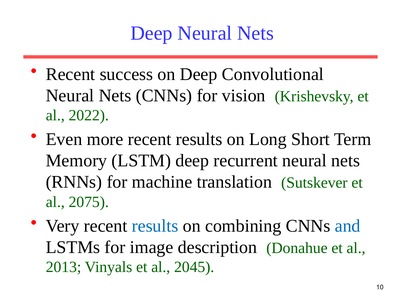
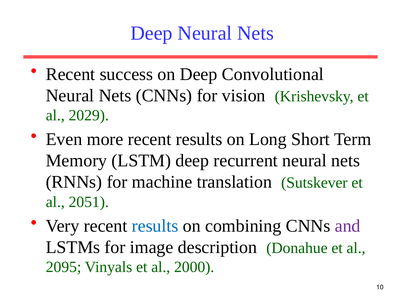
2022: 2022 -> 2029
2075: 2075 -> 2051
and colour: blue -> purple
2013: 2013 -> 2095
2045: 2045 -> 2000
